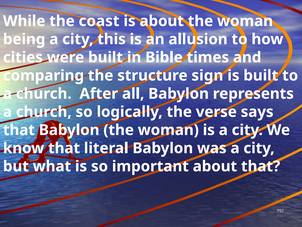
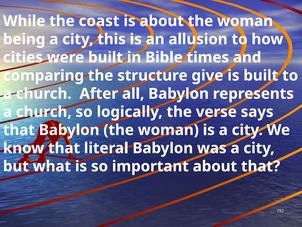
sign: sign -> give
